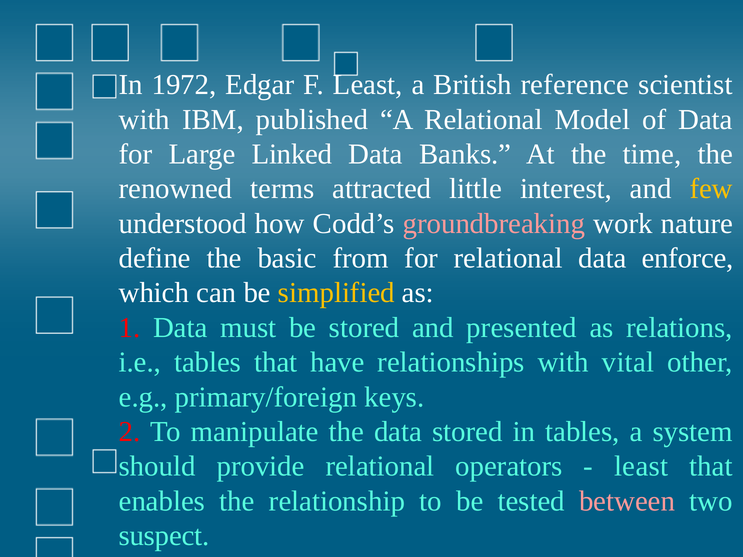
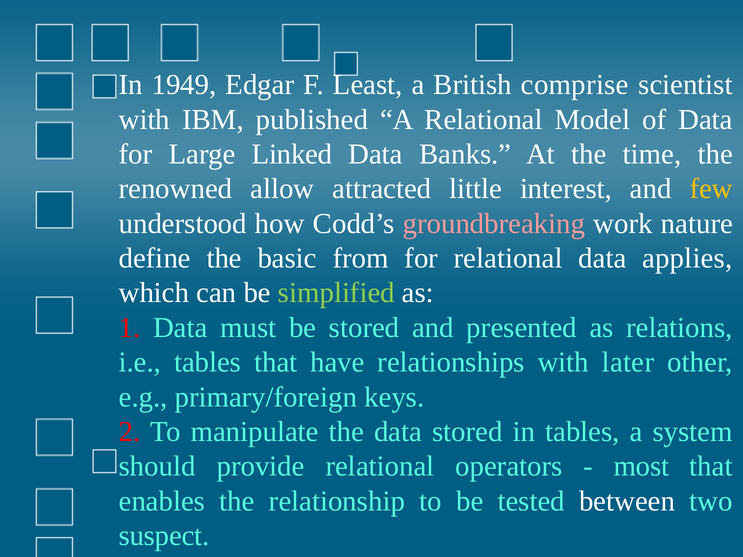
1972: 1972 -> 1949
reference: reference -> comprise
terms: terms -> allow
enforce: enforce -> applies
simplified colour: yellow -> light green
vital: vital -> later
least at (641, 467): least -> most
between colour: pink -> white
